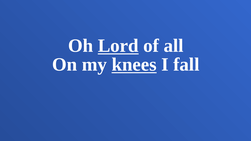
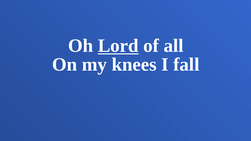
knees underline: present -> none
